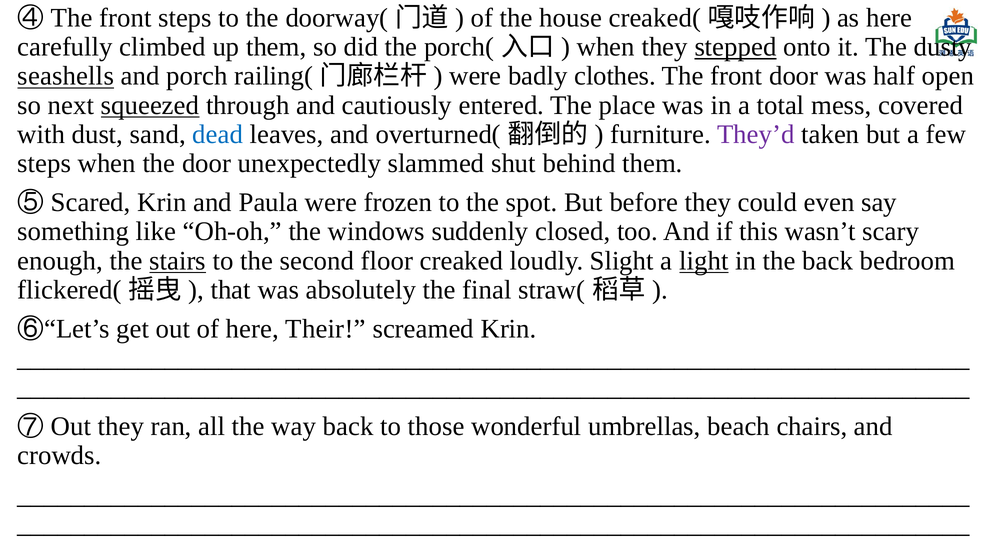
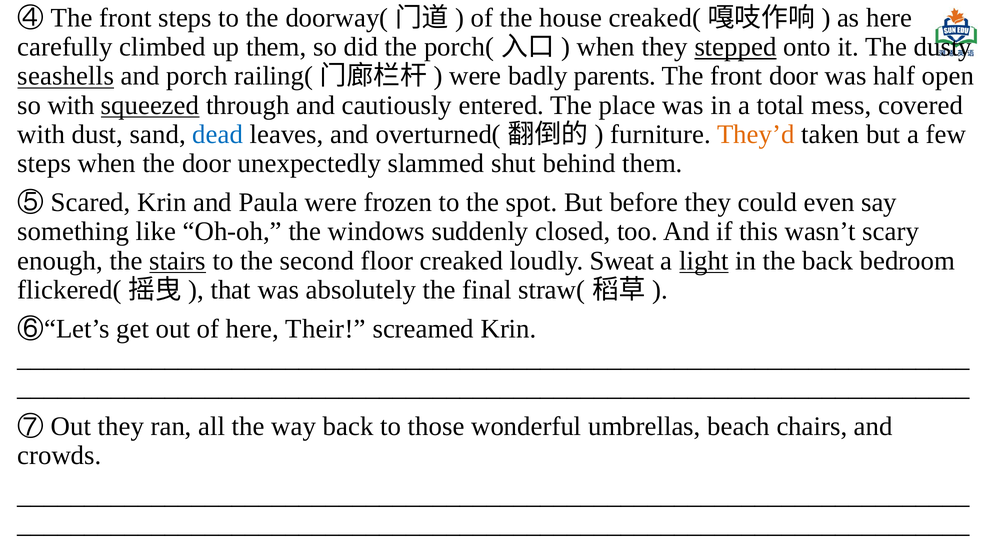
clothes: clothes -> parents
so next: next -> with
They’d colour: purple -> orange
Slight: Slight -> Sweat
